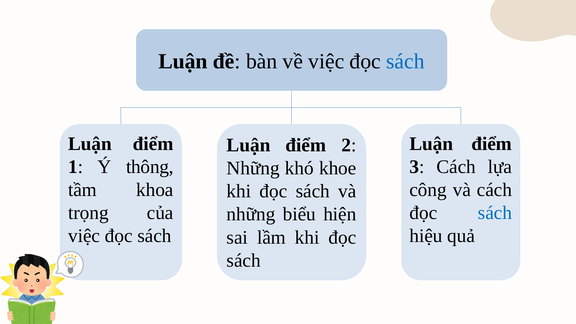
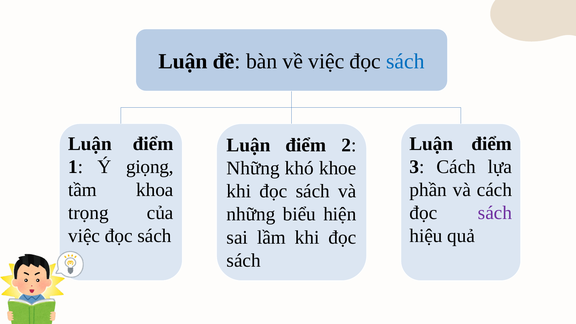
thông: thông -> giọng
công: công -> phần
sách at (495, 213) colour: blue -> purple
